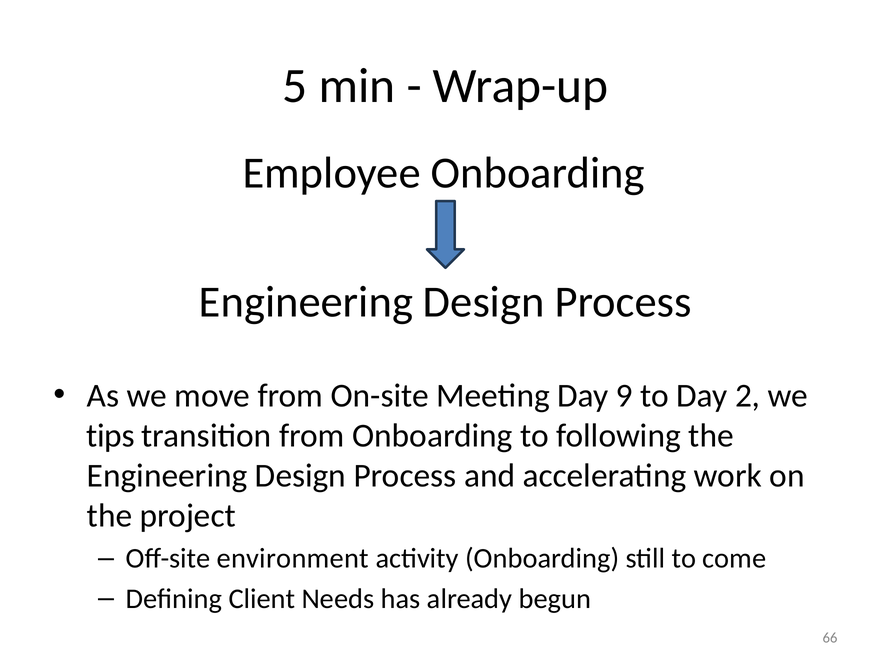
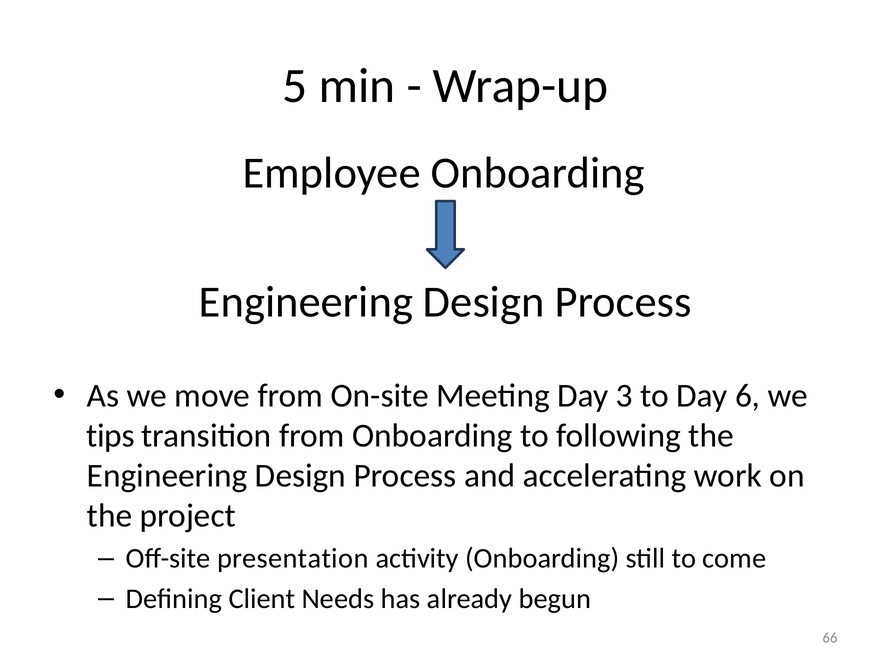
9: 9 -> 3
2: 2 -> 6
environment: environment -> presentation
